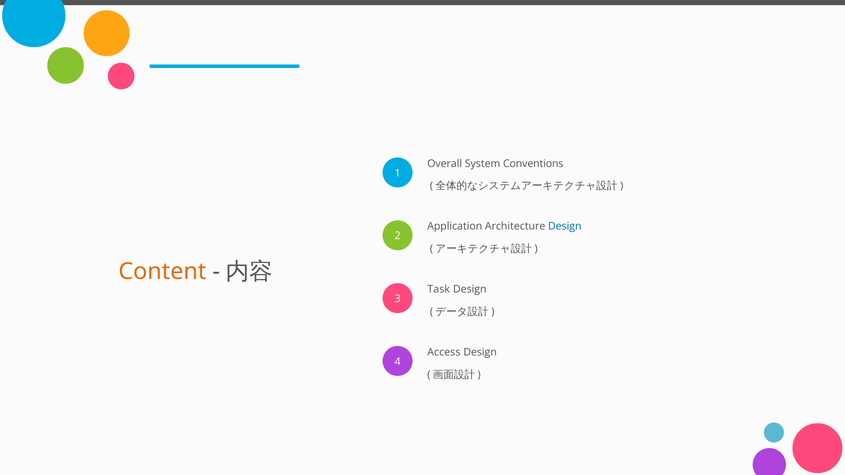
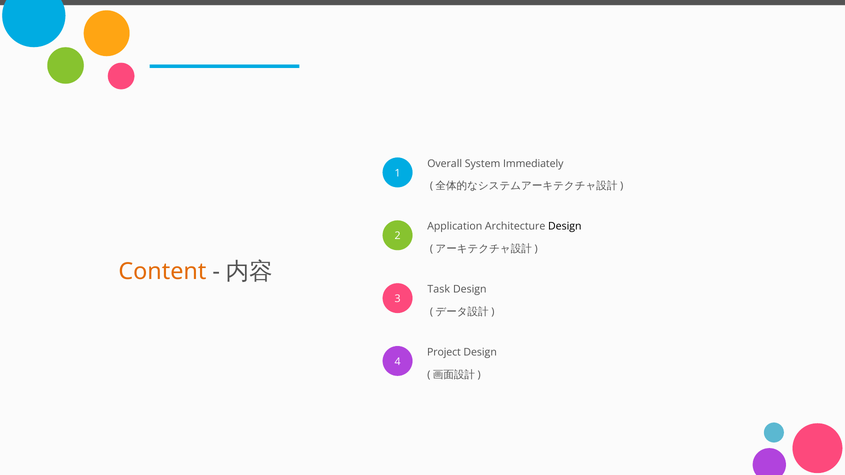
Conventions: Conventions -> Immediately
Design at (565, 227) colour: blue -> black
Access: Access -> Project
